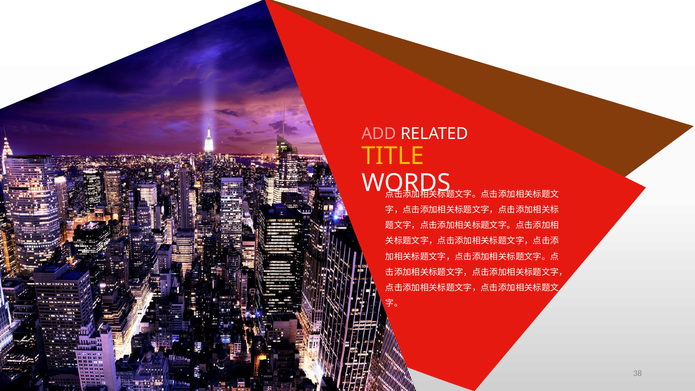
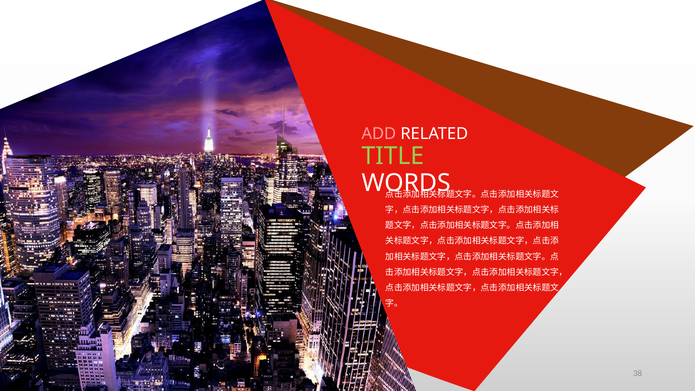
TITLE colour: yellow -> light green
